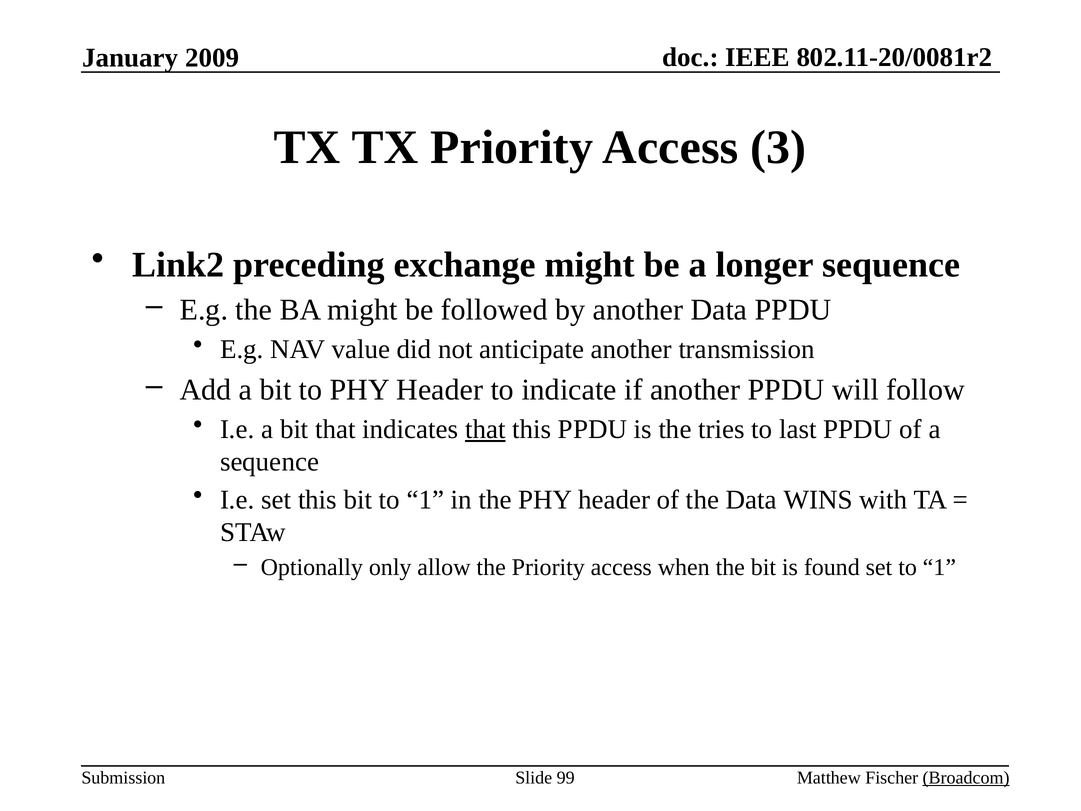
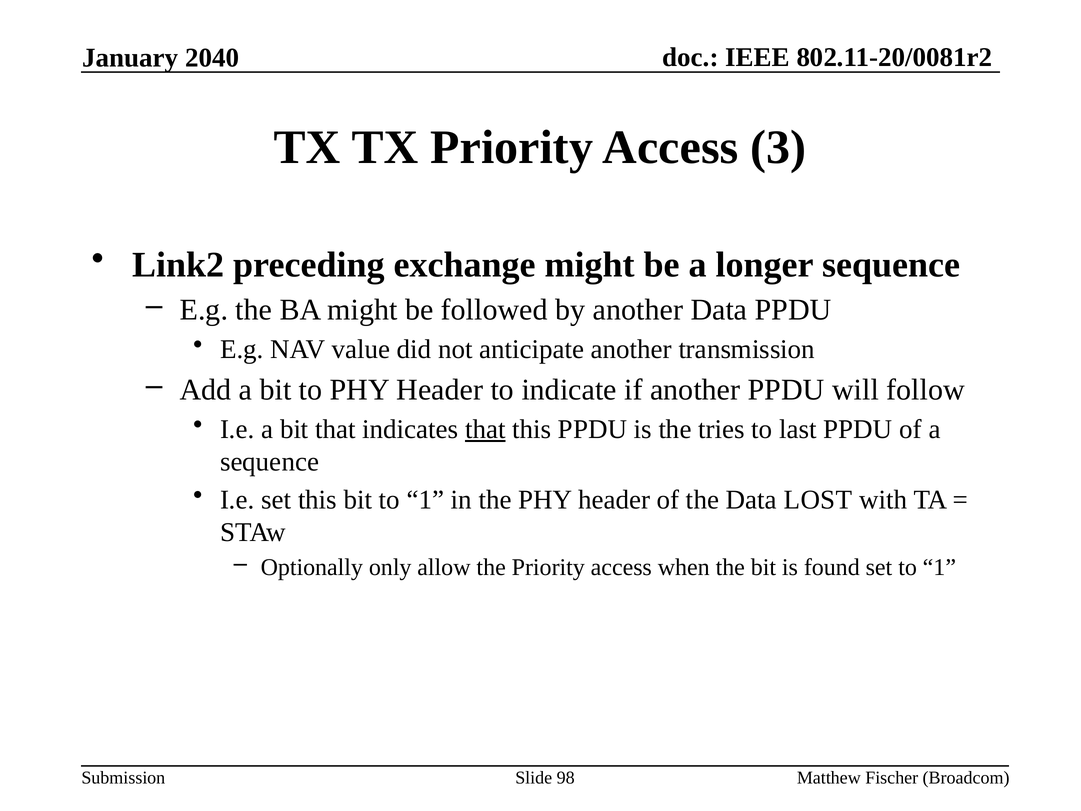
2009: 2009 -> 2040
WINS: WINS -> LOST
99: 99 -> 98
Broadcom underline: present -> none
